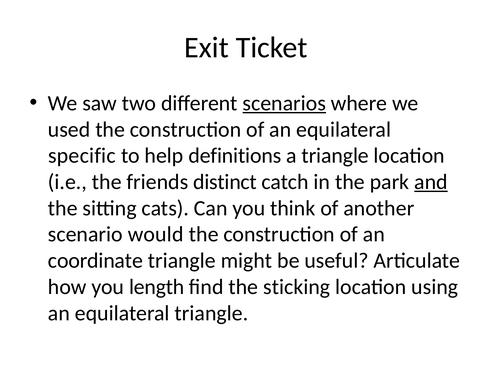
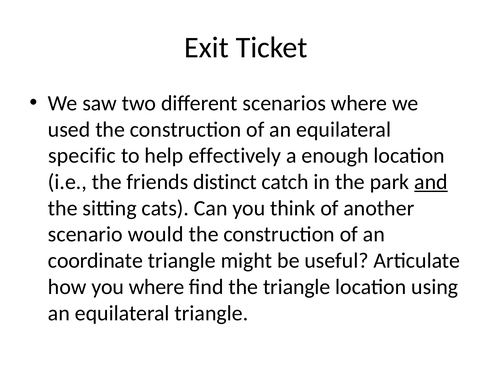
scenarios underline: present -> none
definitions: definitions -> effectively
a triangle: triangle -> enough
you length: length -> where
the sticking: sticking -> triangle
